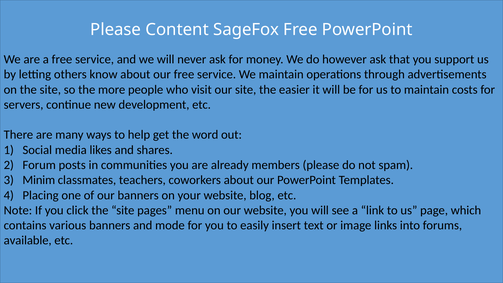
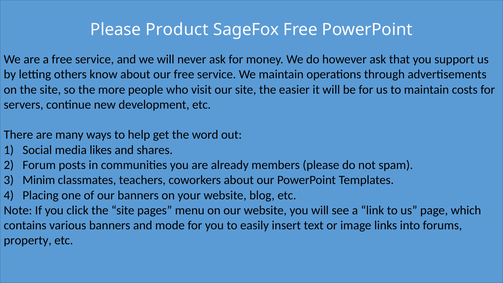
Content: Content -> Product
available: available -> property
